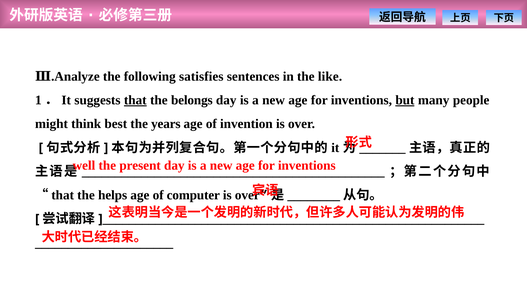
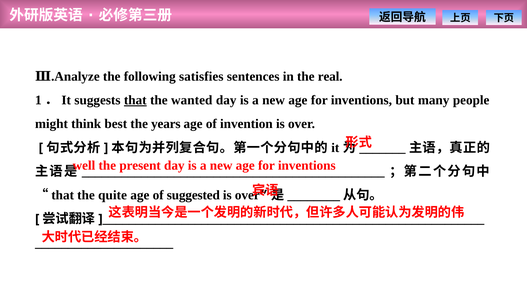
like: like -> real
belongs: belongs -> wanted
but underline: present -> none
helps: helps -> quite
computer: computer -> suggested
